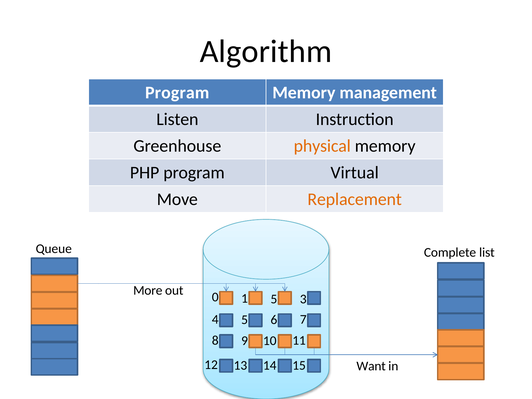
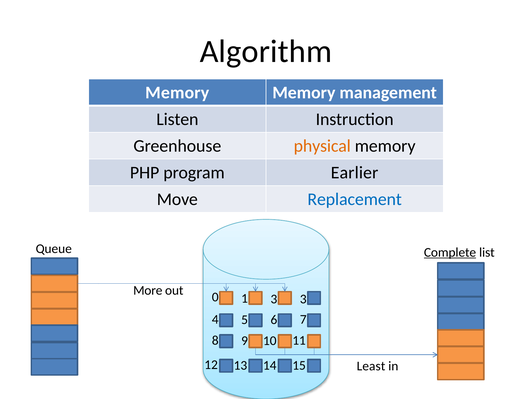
Program at (177, 93): Program -> Memory
Virtual: Virtual -> Earlier
Replacement colour: orange -> blue
Complete underline: none -> present
1 5: 5 -> 3
Want: Want -> Least
